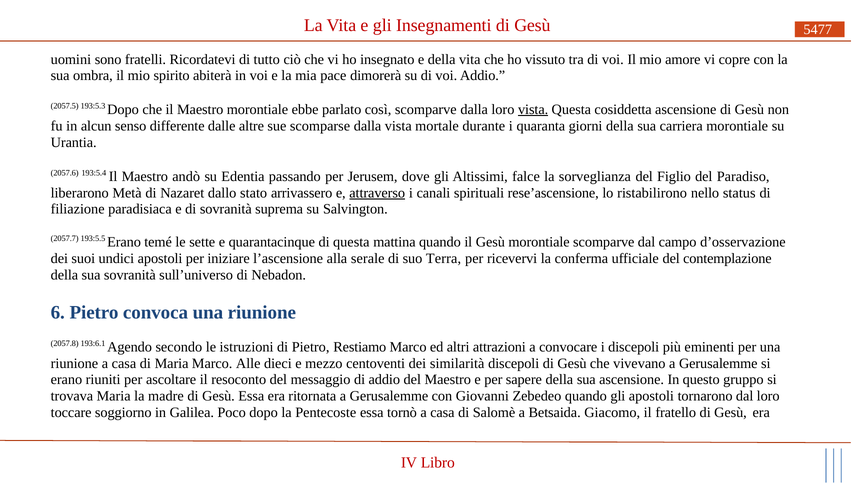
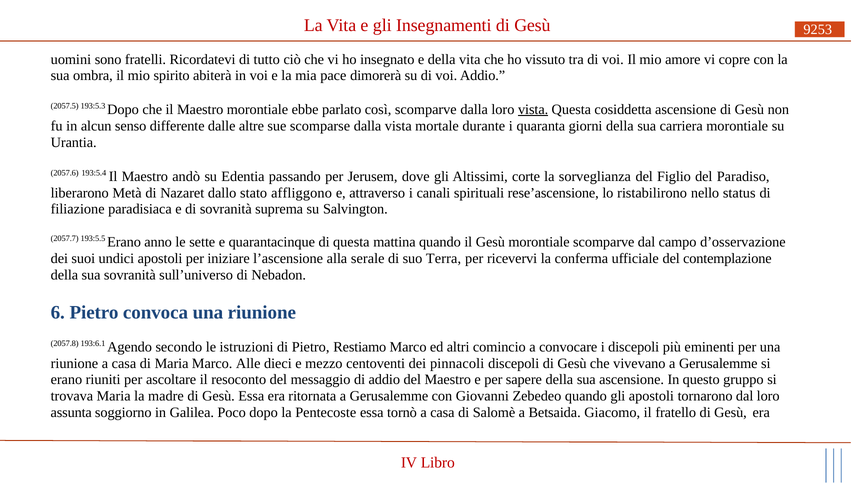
5477: 5477 -> 9253
falce: falce -> corte
arrivassero: arrivassero -> affliggono
attraverso underline: present -> none
temé: temé -> anno
attrazioni: attrazioni -> comincio
similarità: similarità -> pinnacoli
toccare: toccare -> assunta
